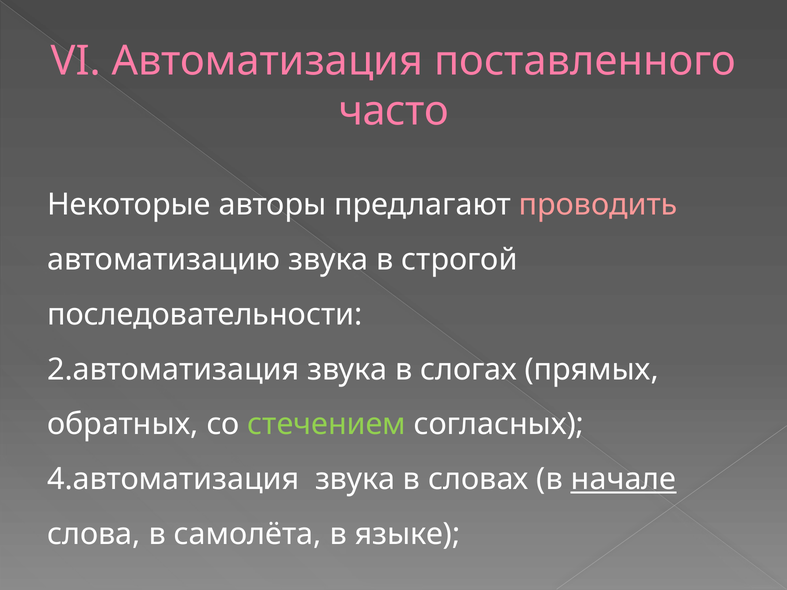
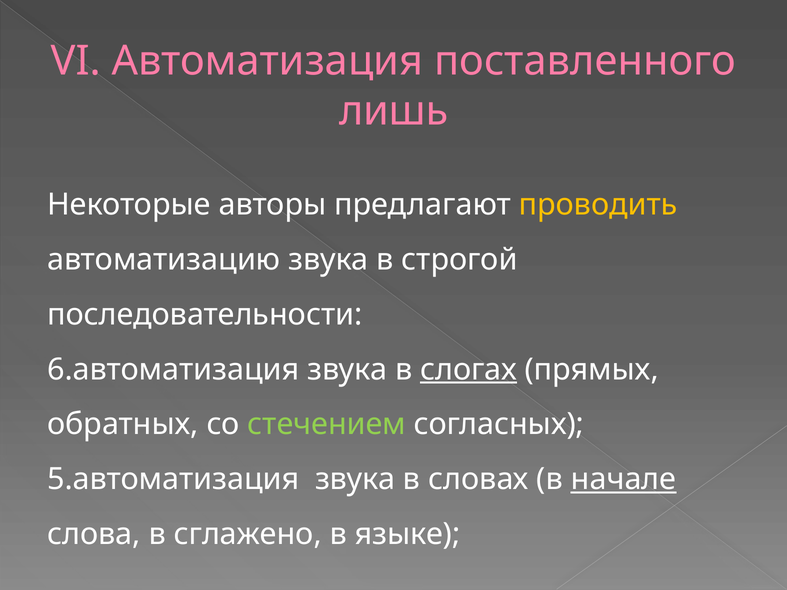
часто: часто -> лишь
проводить colour: pink -> yellow
2.автоматизация: 2.автоматизация -> 6.автоматизация
слогах underline: none -> present
4.автоматизация: 4.автоматизация -> 5.автоматизация
самолёта: самолёта -> сглажено
